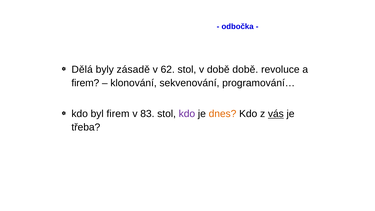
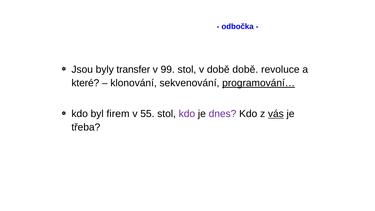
Dělá: Dělá -> Jsou
zásadě: zásadě -> transfer
62: 62 -> 99
firem at (85, 83): firem -> které
programování… underline: none -> present
83: 83 -> 55
dnes colour: orange -> purple
